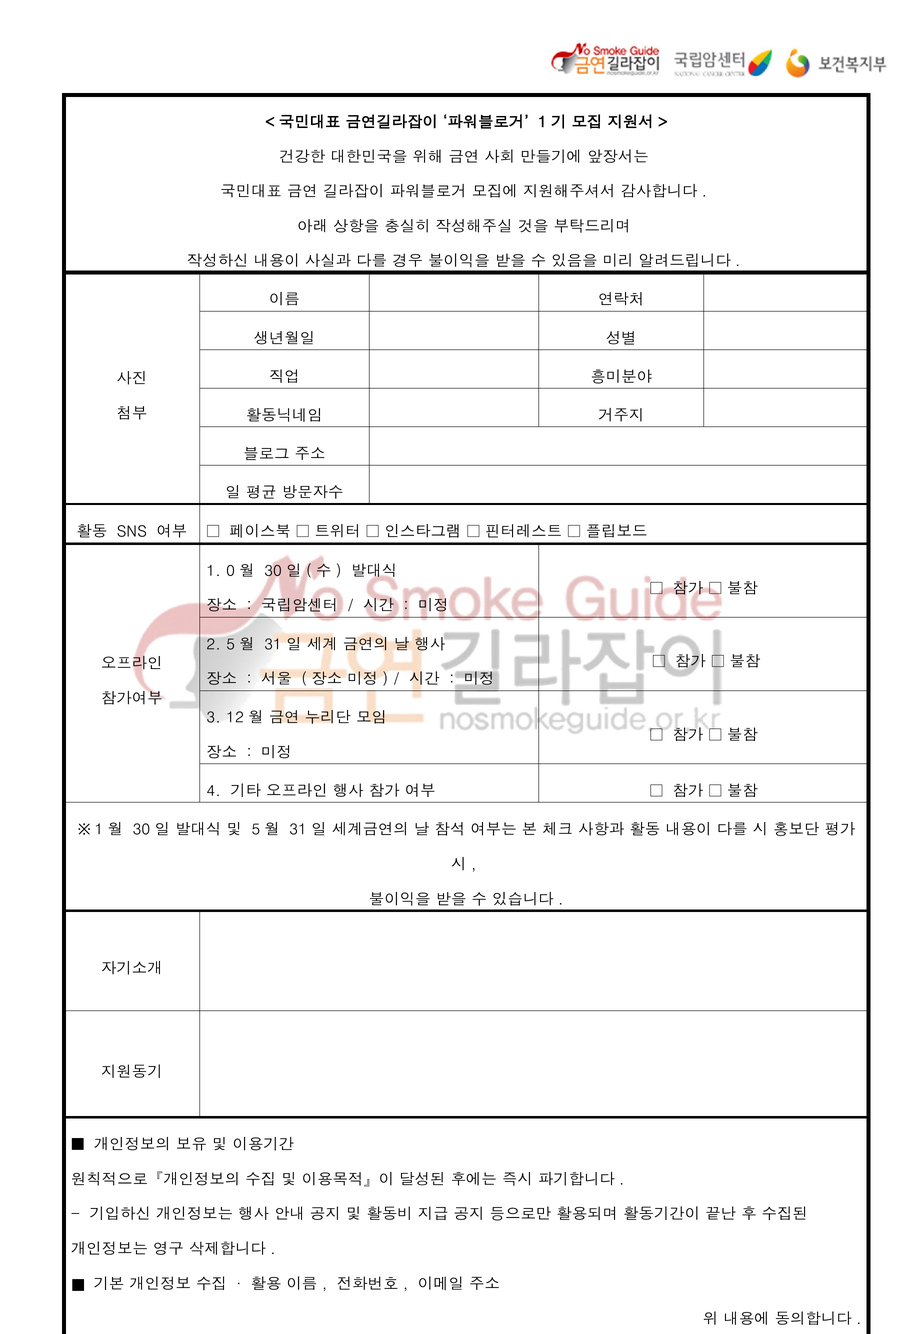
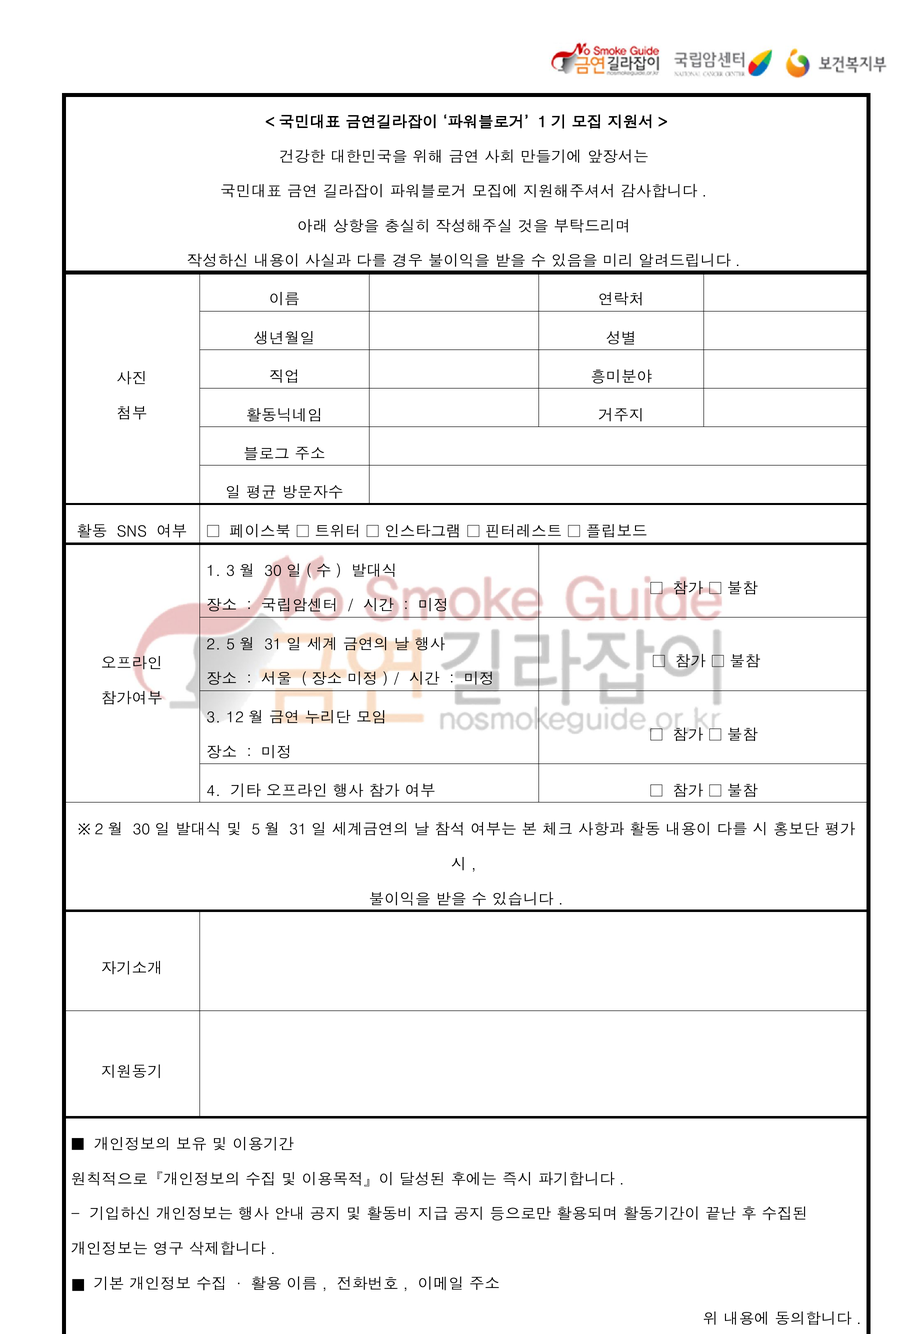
1 0: 0 -> 3
1 at (99, 829): 1 -> 2
